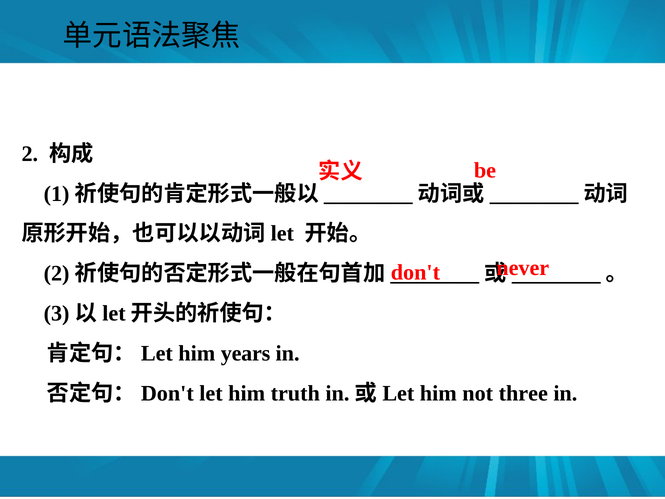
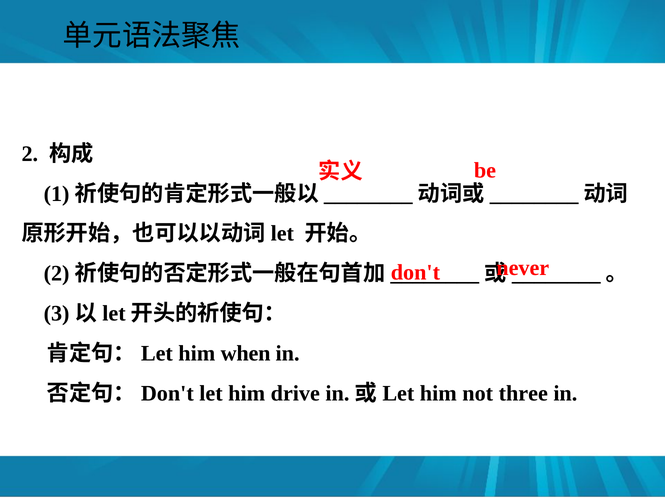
years: years -> when
truth: truth -> drive
